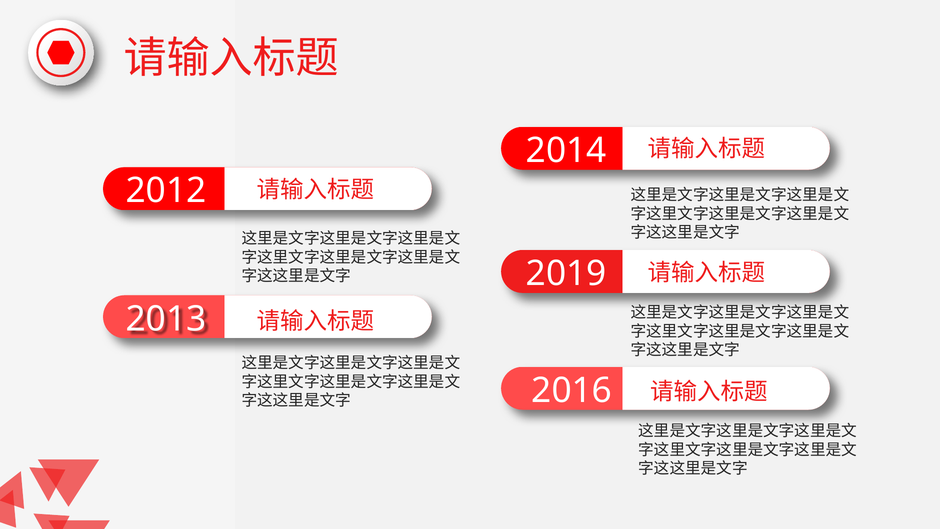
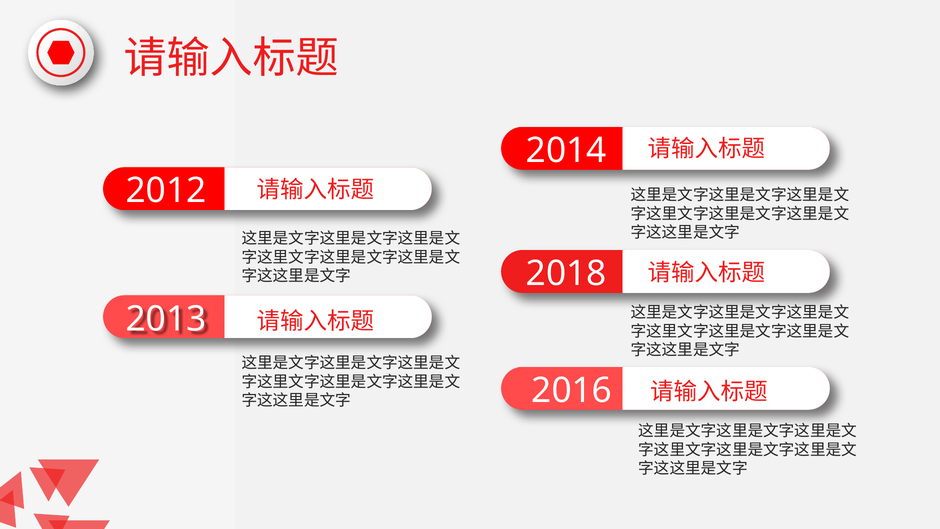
2019: 2019 -> 2018
